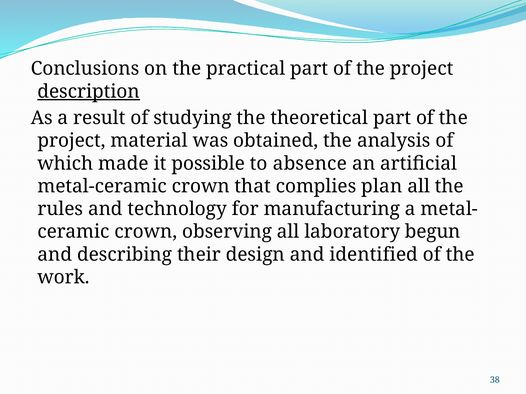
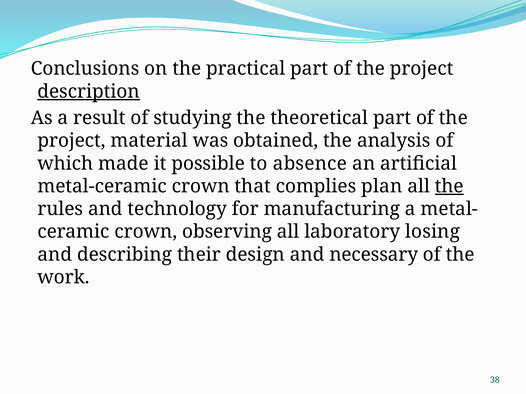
the at (449, 186) underline: none -> present
begun: begun -> losing
identified: identified -> necessary
